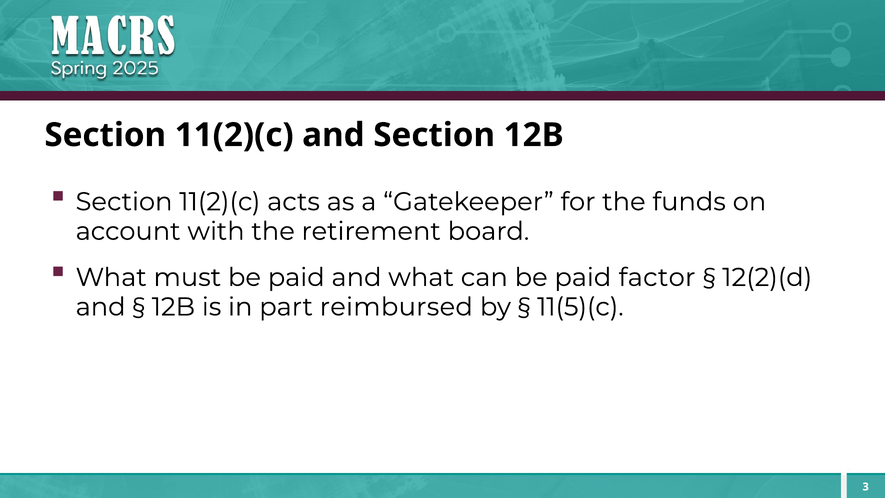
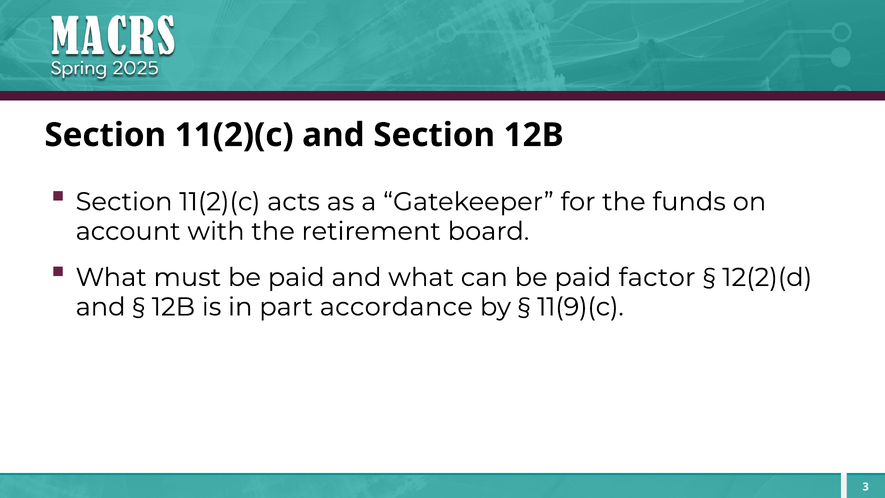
reimbursed: reimbursed -> accordance
11(5)(c: 11(5)(c -> 11(9)(c
